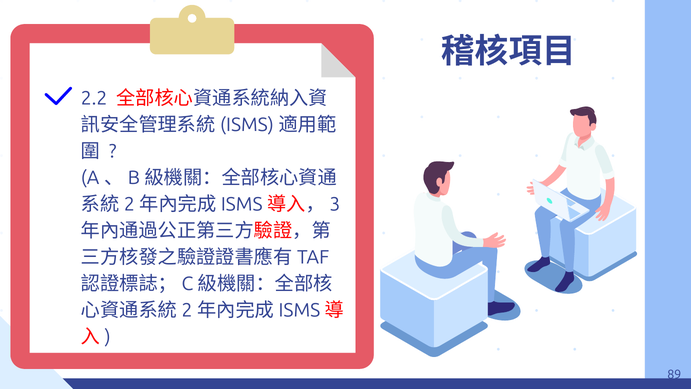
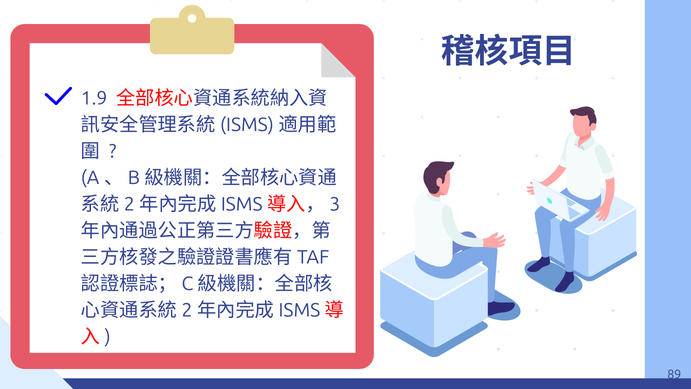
2.2: 2.2 -> 1.9
